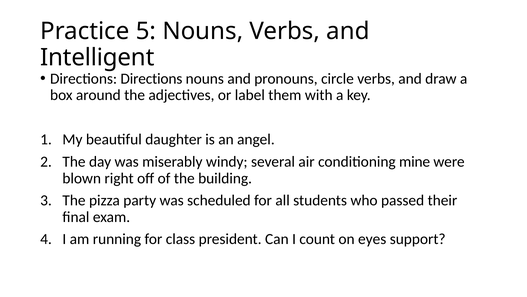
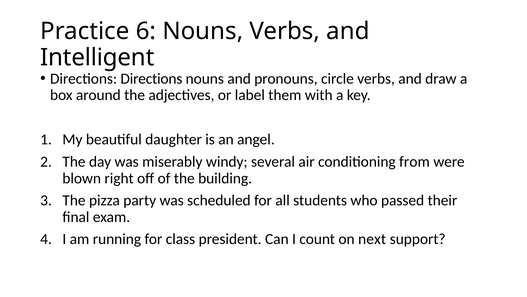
5: 5 -> 6
mine: mine -> from
eyes: eyes -> next
